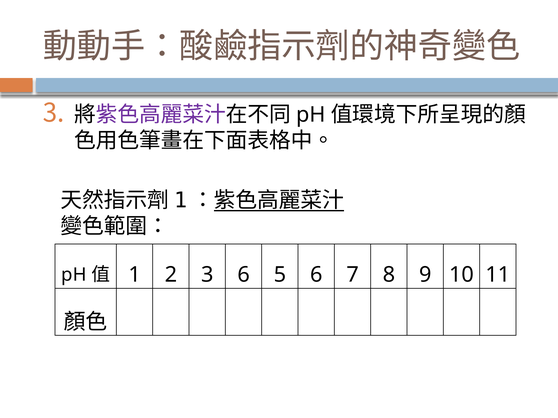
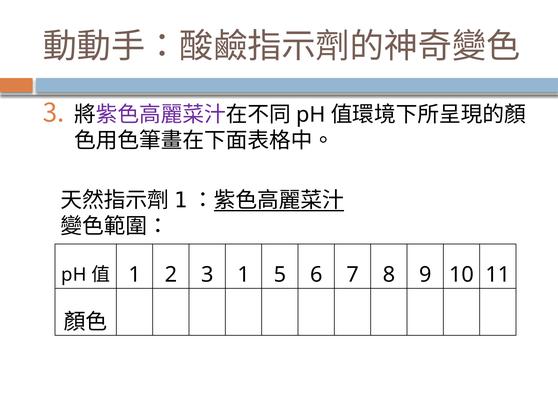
3 6: 6 -> 1
